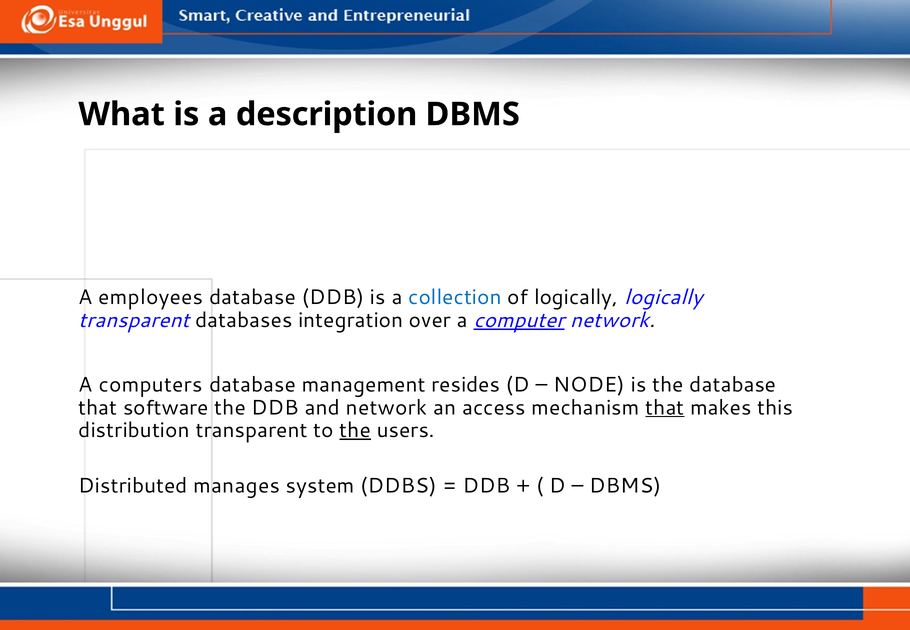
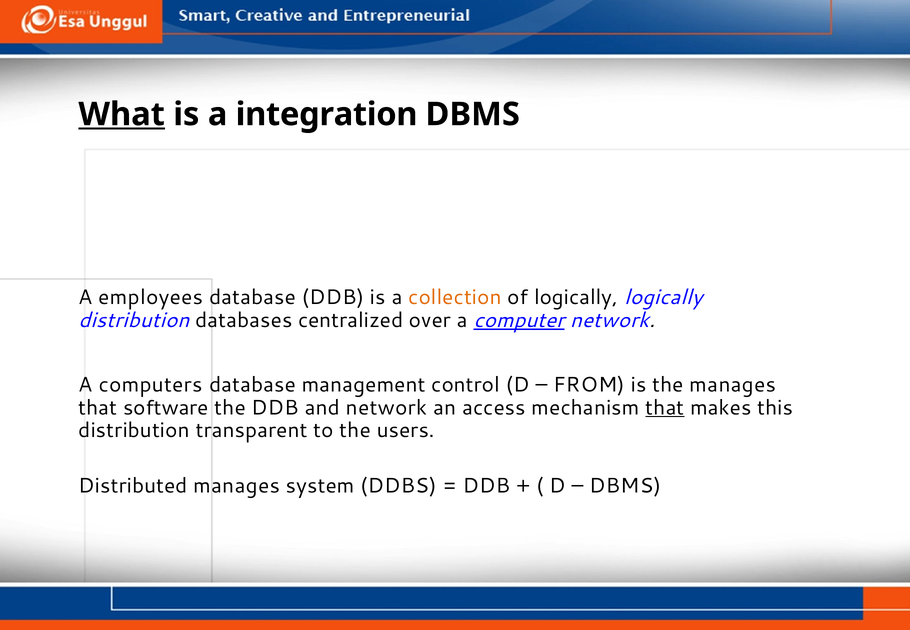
What underline: none -> present
description: description -> integration
collection colour: blue -> orange
transparent at (134, 320): transparent -> distribution
integration: integration -> centralized
resides: resides -> control
NODE: NODE -> FROM
the database: database -> manages
the at (355, 430) underline: present -> none
